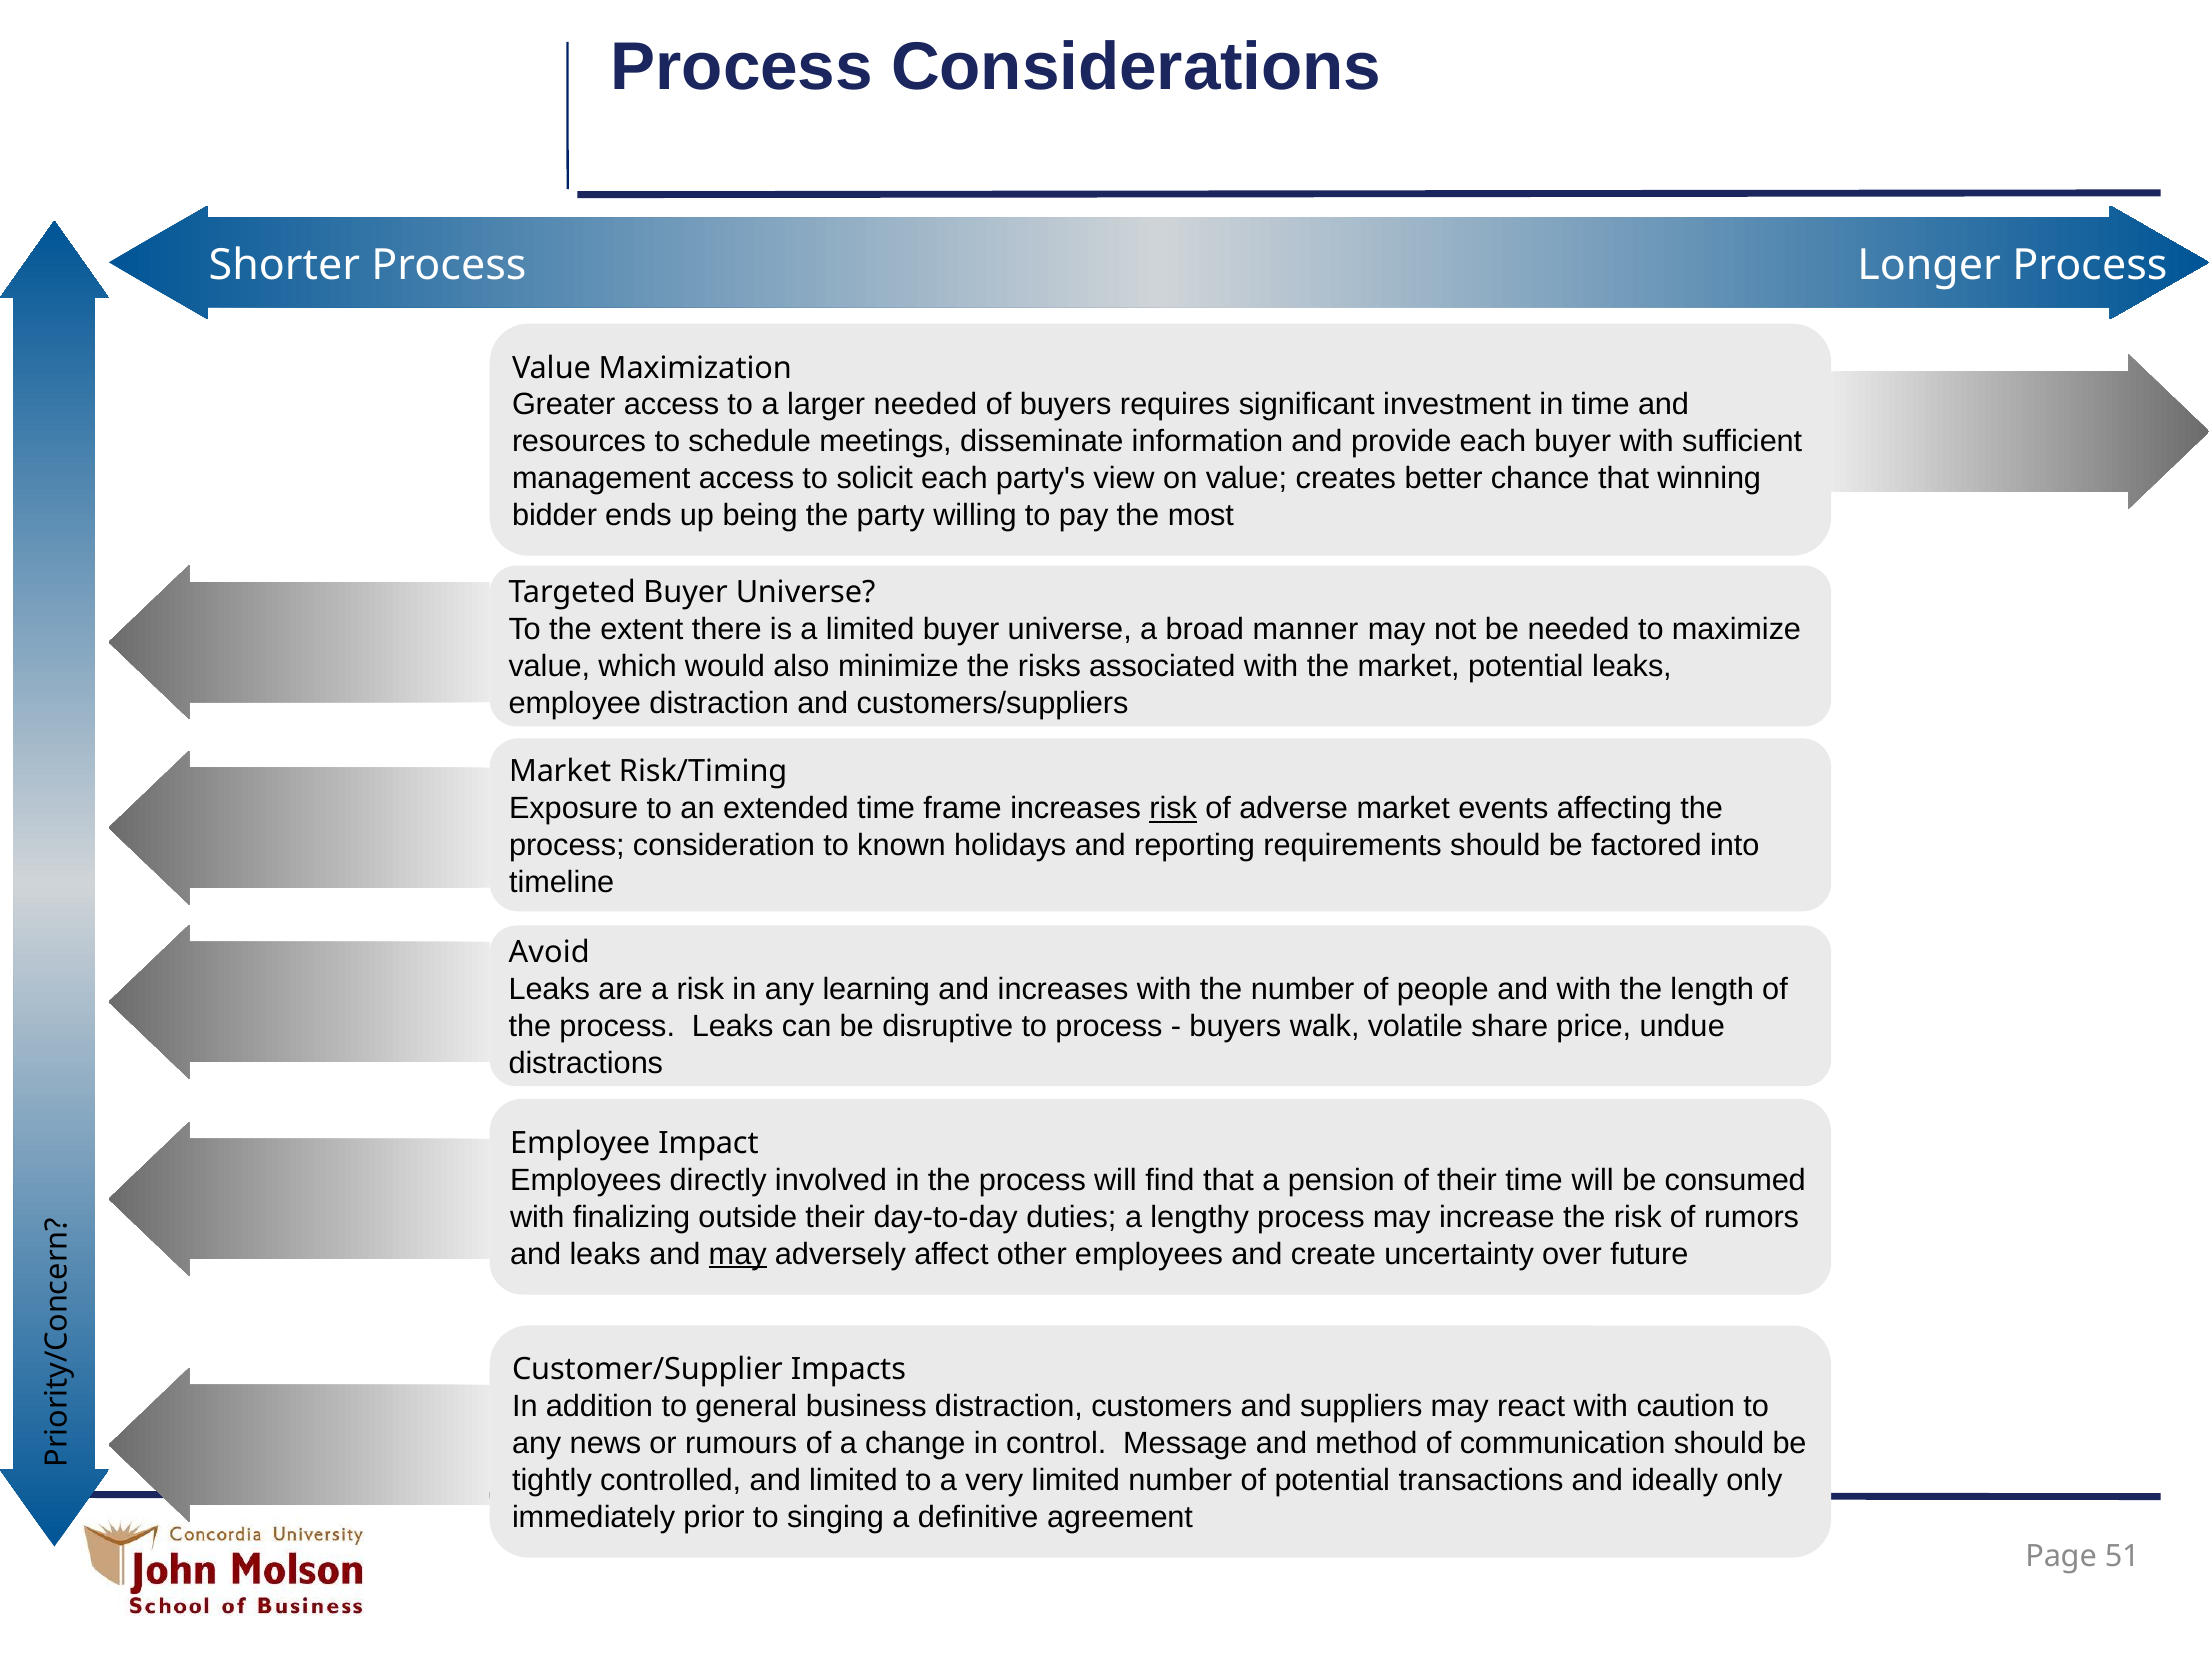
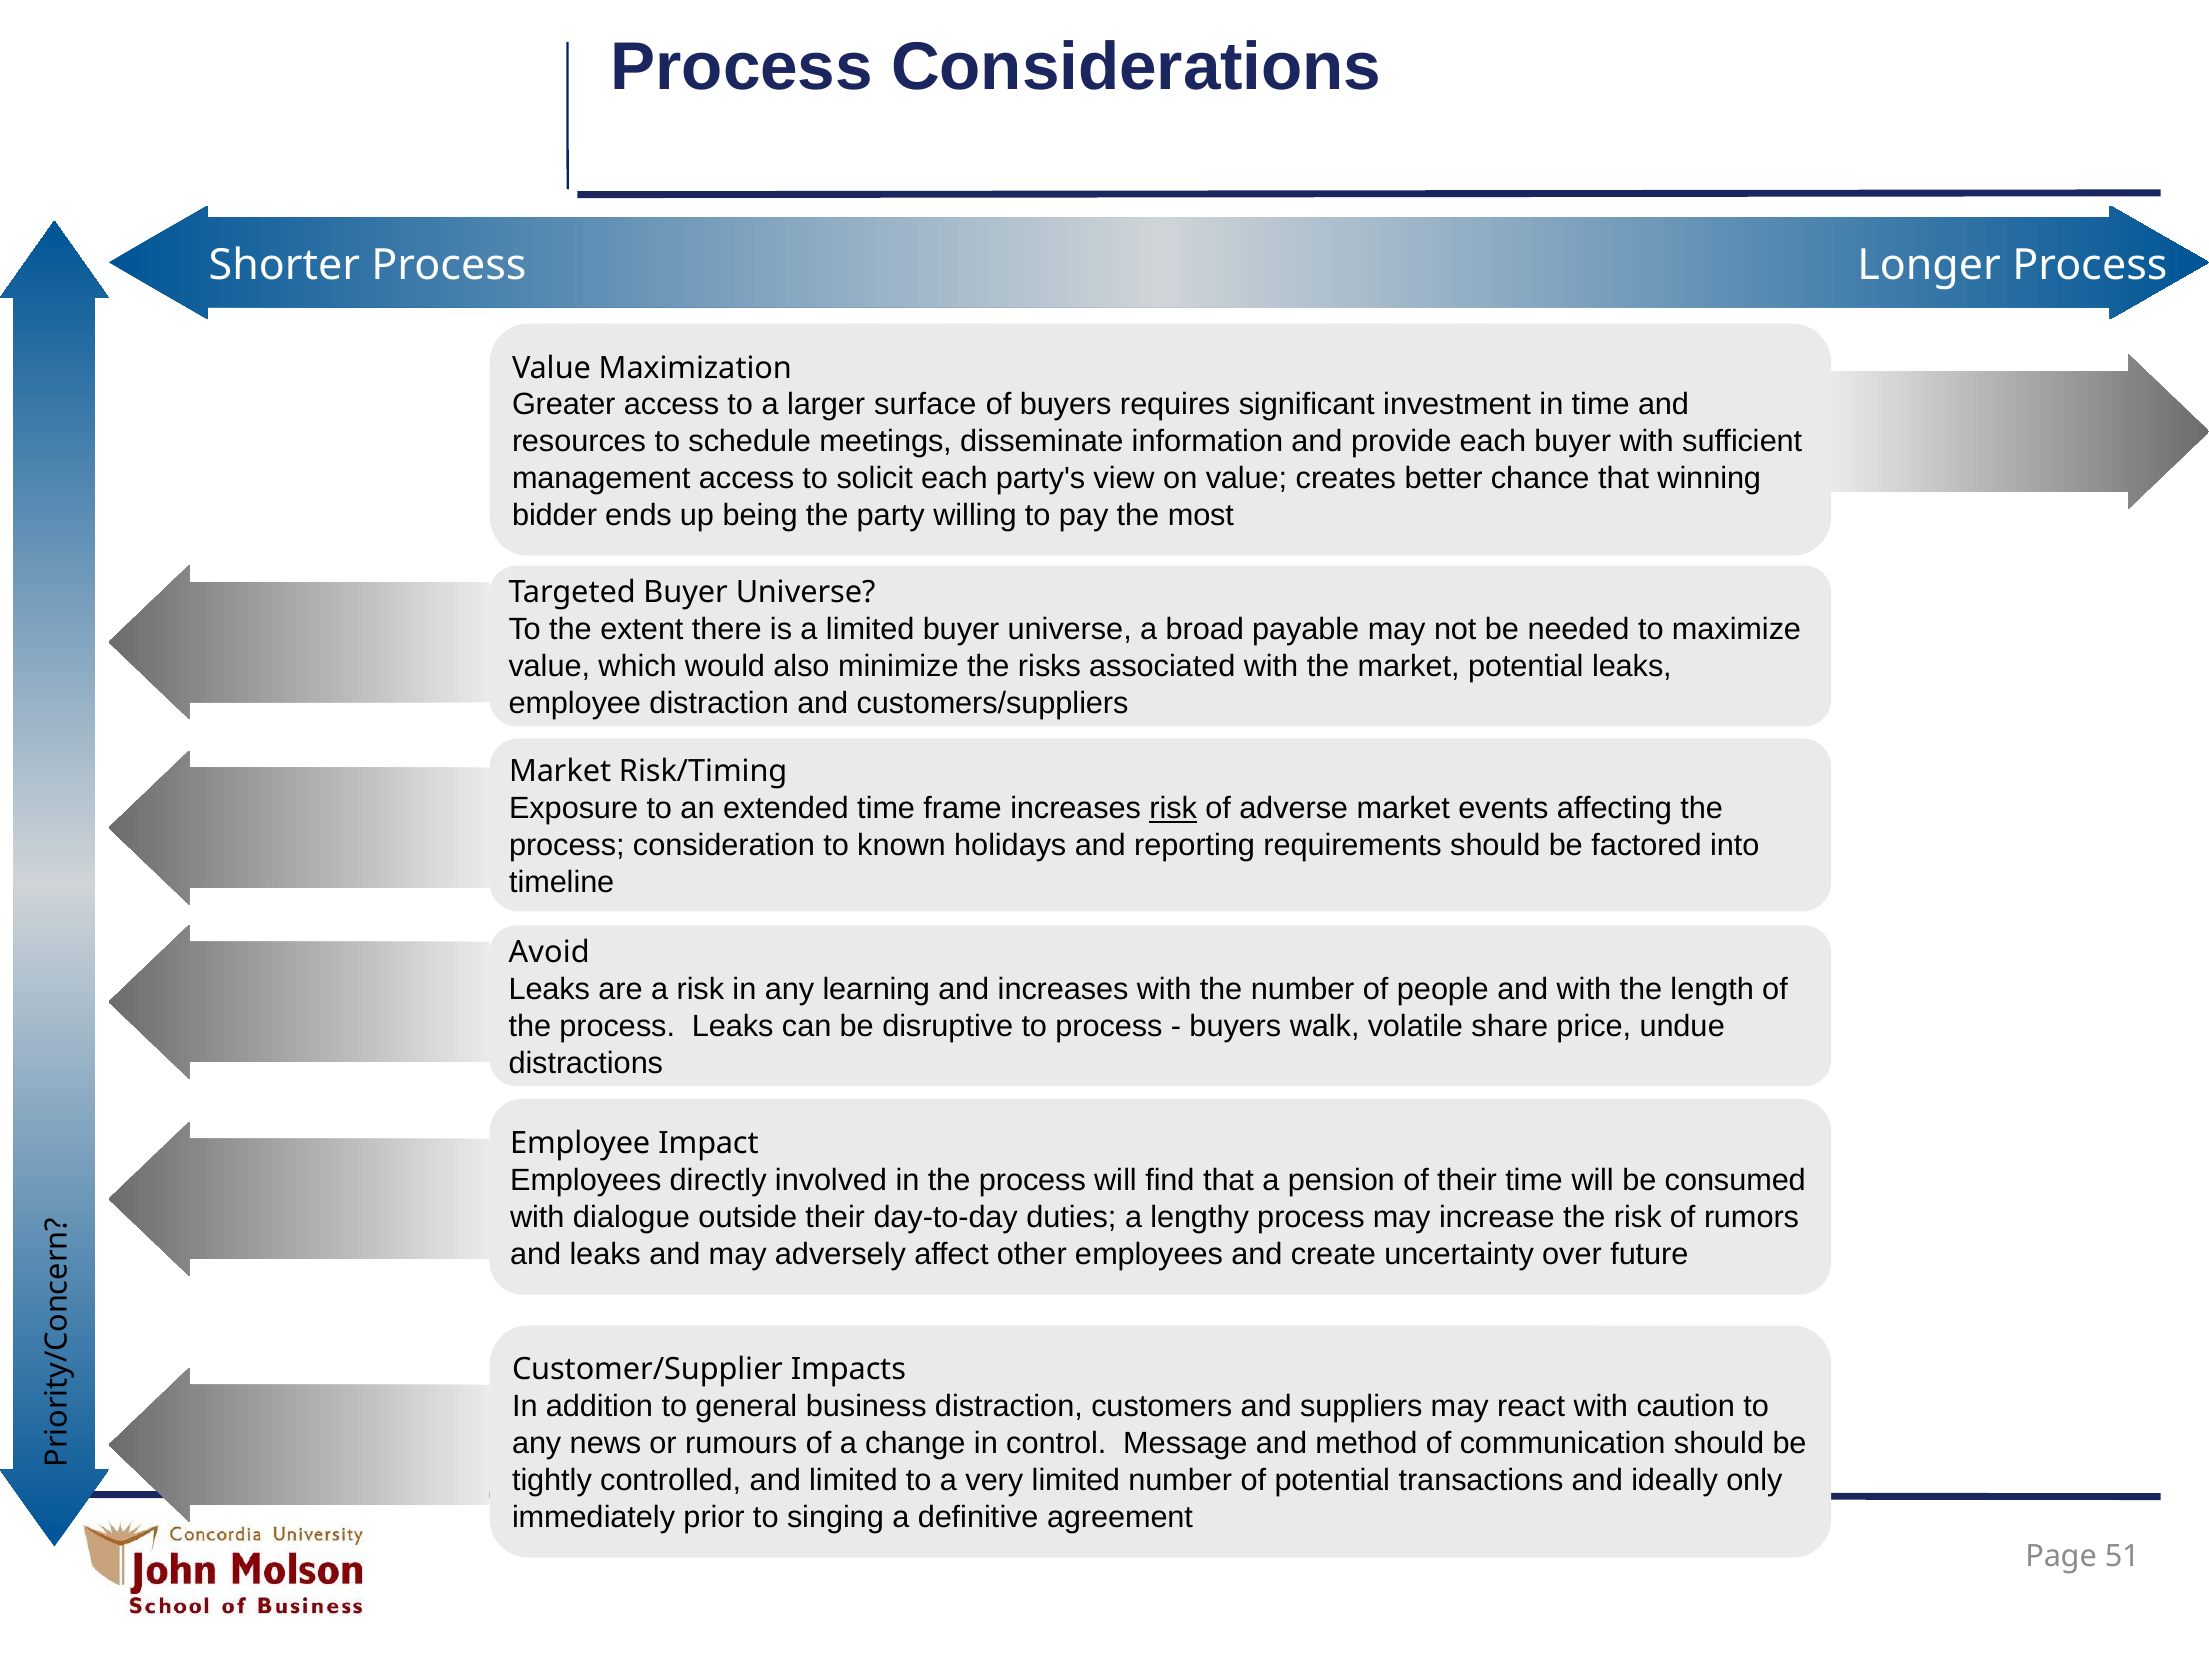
larger needed: needed -> surface
manner: manner -> payable
finalizing: finalizing -> dialogue
may at (738, 1254) underline: present -> none
